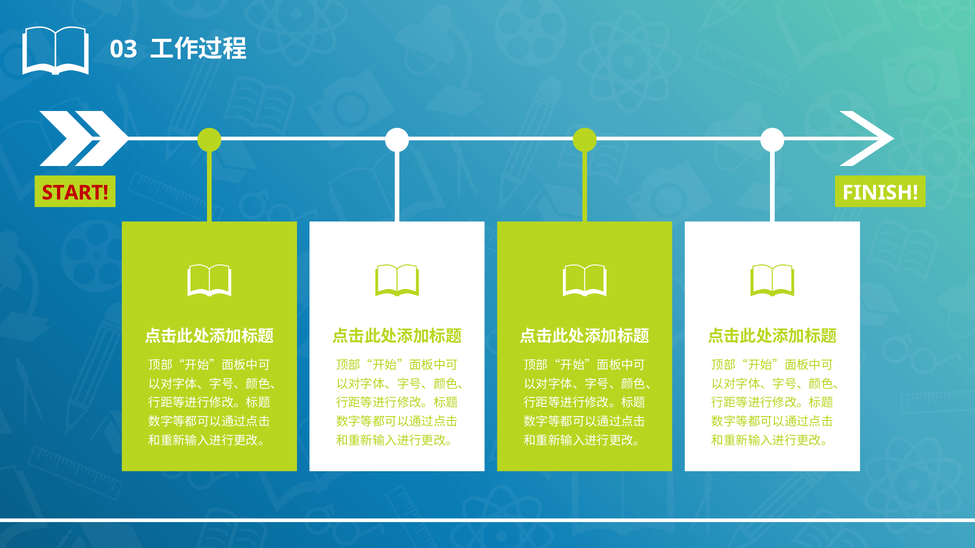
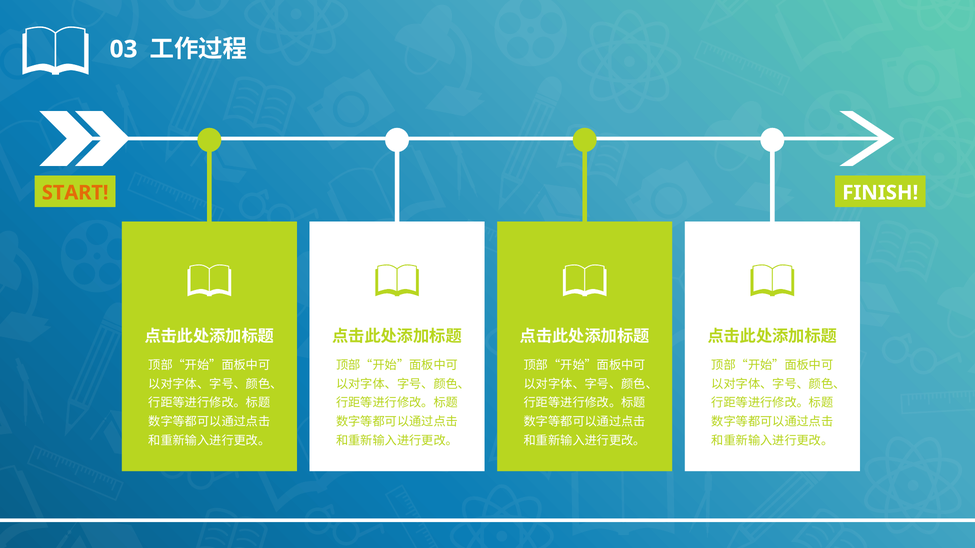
START colour: red -> orange
